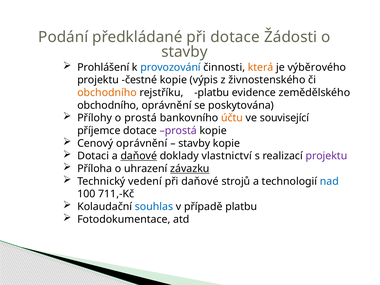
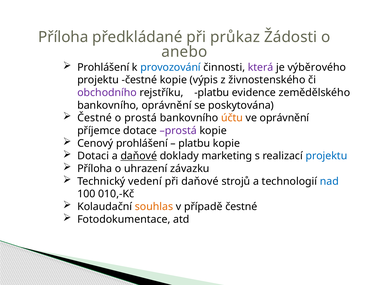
Podání at (63, 37): Podání -> Příloha
při dotace: dotace -> průkaz
stavby at (184, 52): stavby -> anebo
která colour: orange -> purple
obchodního at (107, 93) colour: orange -> purple
obchodního at (108, 105): obchodního -> bankovního
Přílohy at (95, 118): Přílohy -> Čestné
ve související: související -> oprávnění
Cenový oprávnění: oprávnění -> prohlášení
stavby at (194, 143): stavby -> platbu
vlastnictví: vlastnictví -> marketing
projektu at (326, 156) colour: purple -> blue
závazku underline: present -> none
711,-Kč: 711,-Kč -> 010,-Kč
souhlas colour: blue -> orange
případě platbu: platbu -> čestné
